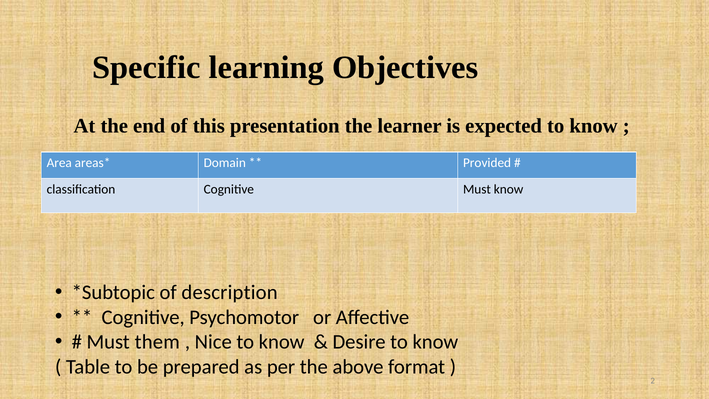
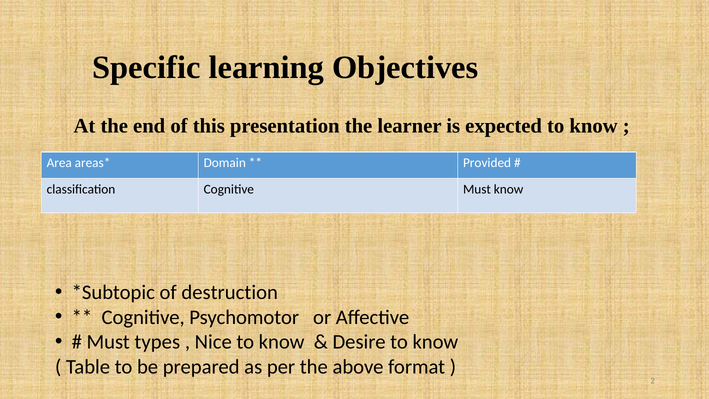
description: description -> destruction
them: them -> types
